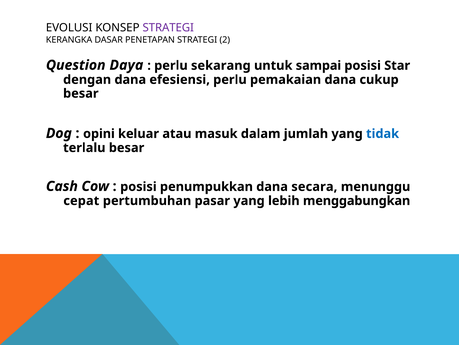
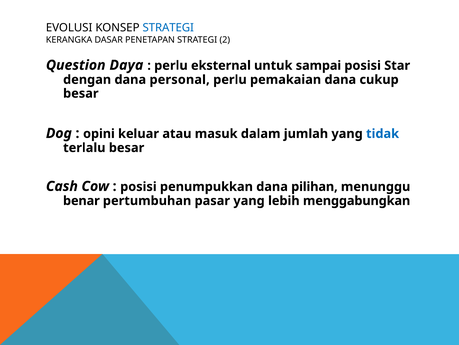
STRATEGI at (168, 28) colour: purple -> blue
sekarang: sekarang -> eksternal
efesiensi: efesiensi -> personal
secara: secara -> pilihan
cepat: cepat -> benar
